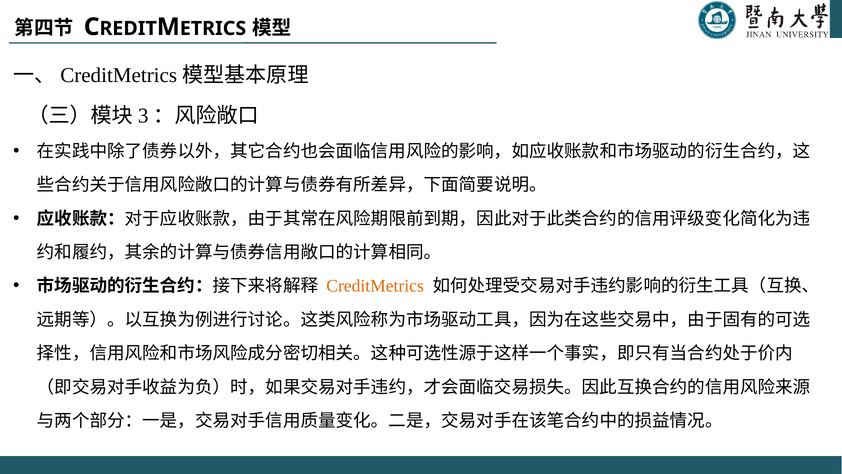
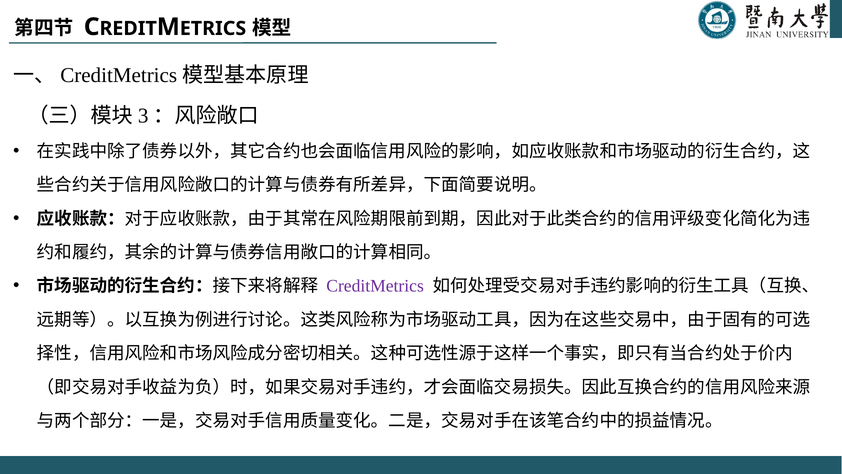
CreditMetrics colour: orange -> purple
